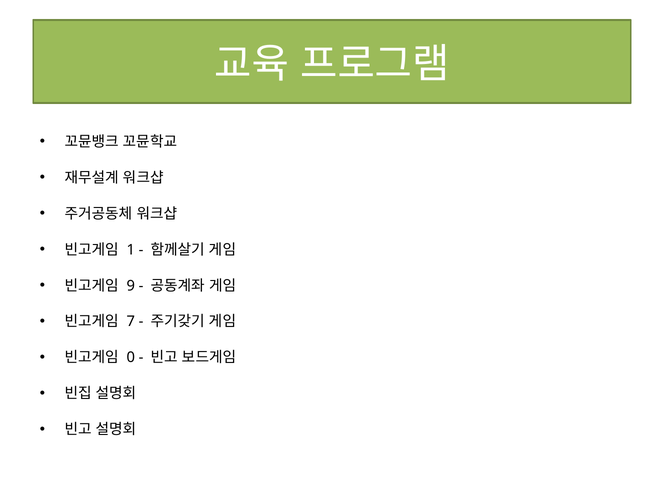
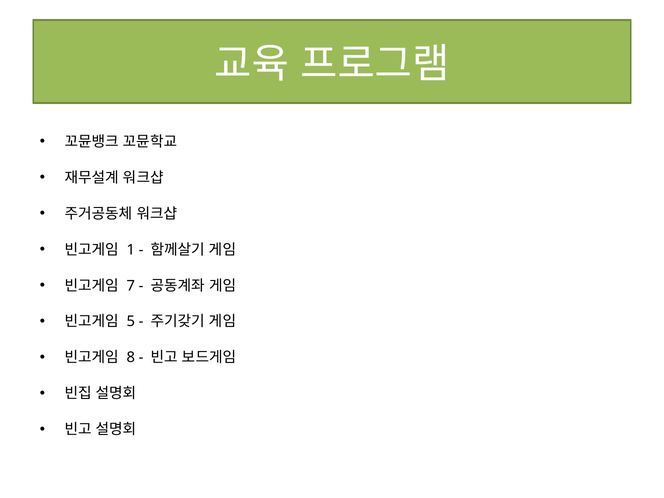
9: 9 -> 7
7: 7 -> 5
0: 0 -> 8
